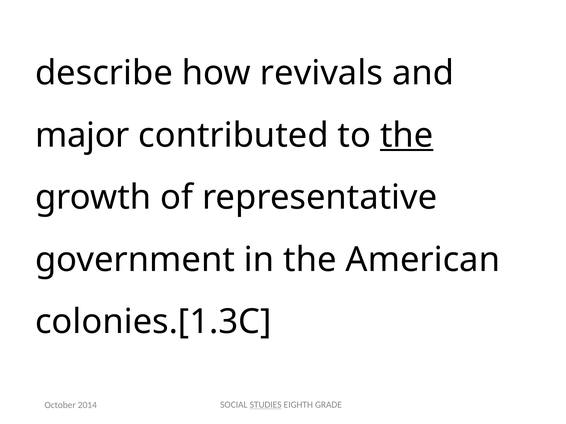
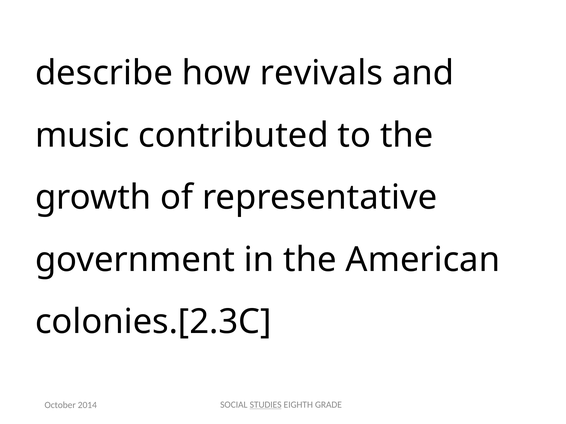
major: major -> music
the at (407, 135) underline: present -> none
colonies.[1.3C: colonies.[1.3C -> colonies.[2.3C
